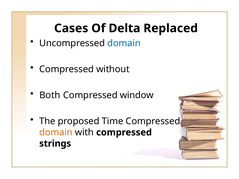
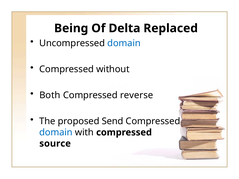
Cases: Cases -> Being
window: window -> reverse
Time: Time -> Send
domain at (56, 133) colour: orange -> blue
strings: strings -> source
